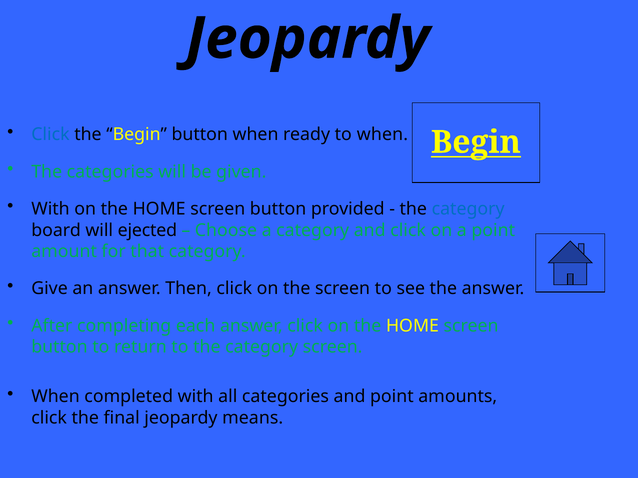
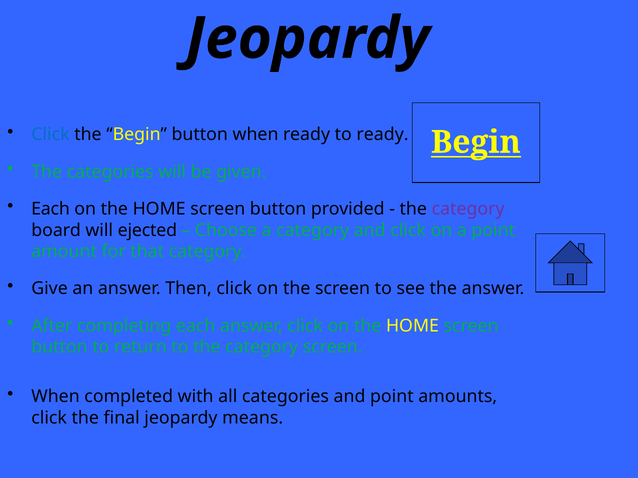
to when: when -> ready
With at (50, 209): With -> Each
category at (468, 209) colour: blue -> purple
